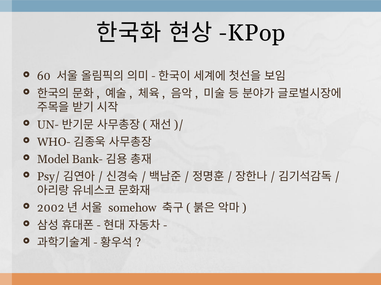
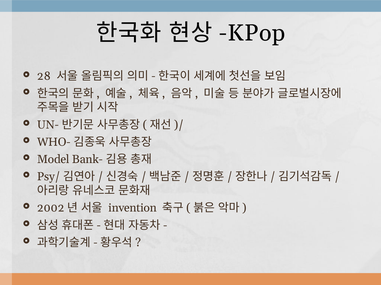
60: 60 -> 28
somehow: somehow -> invention
